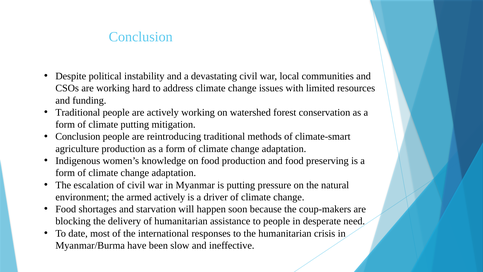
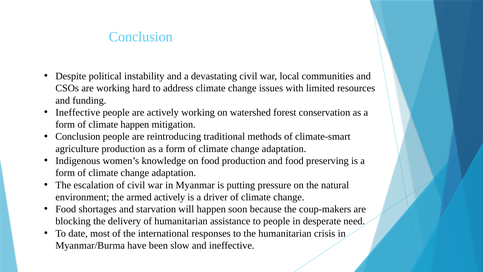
Traditional at (78, 112): Traditional -> Ineffective
climate putting: putting -> happen
